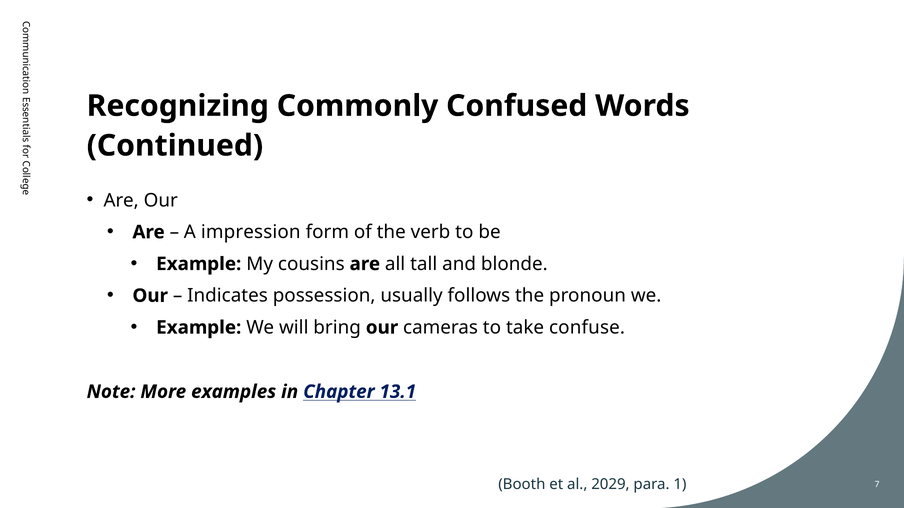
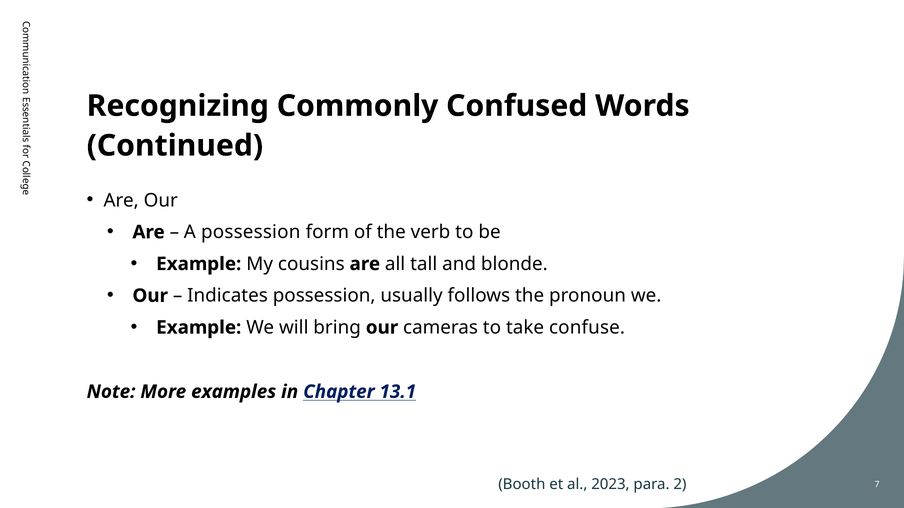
A impression: impression -> possession
2029: 2029 -> 2023
1: 1 -> 2
